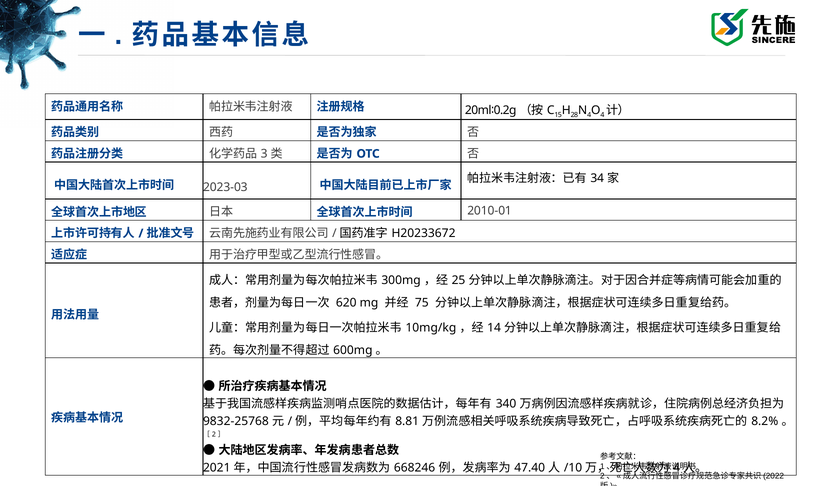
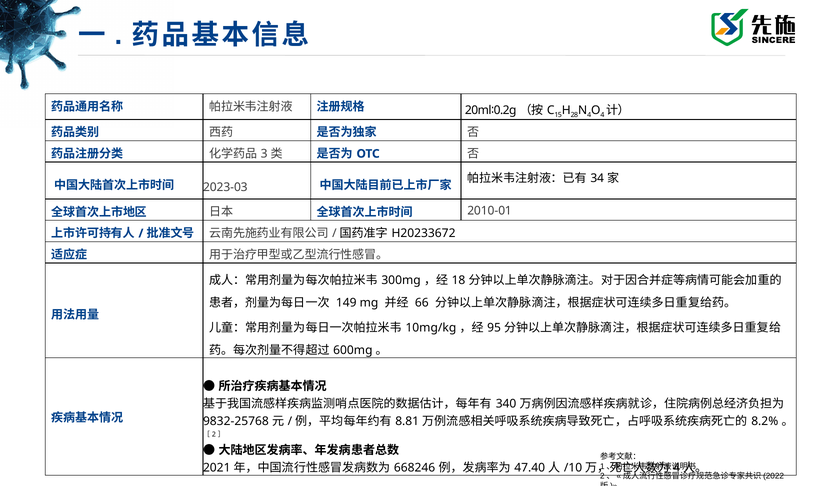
25: 25 -> 18
620: 620 -> 149
75: 75 -> 66
14: 14 -> 95
